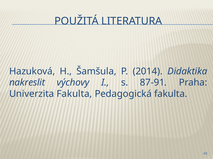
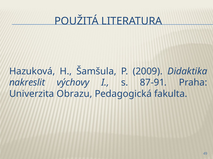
2014: 2014 -> 2009
Univerzita Fakulta: Fakulta -> Obrazu
